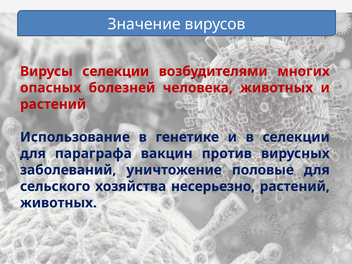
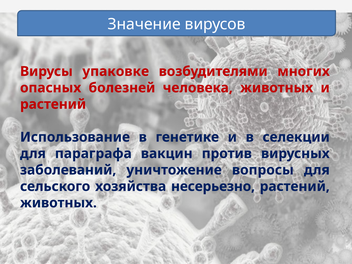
Вирусы селекции: селекции -> упаковке
половые: половые -> вопросы
